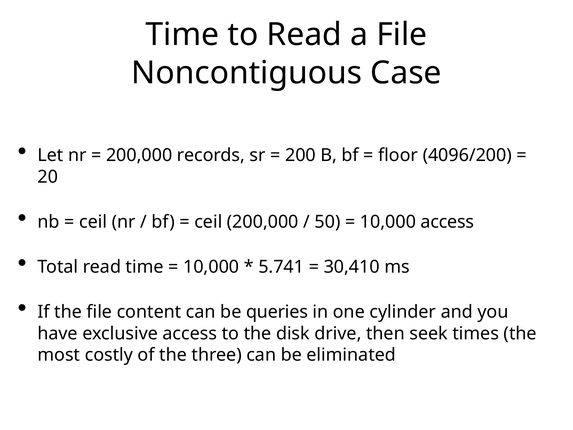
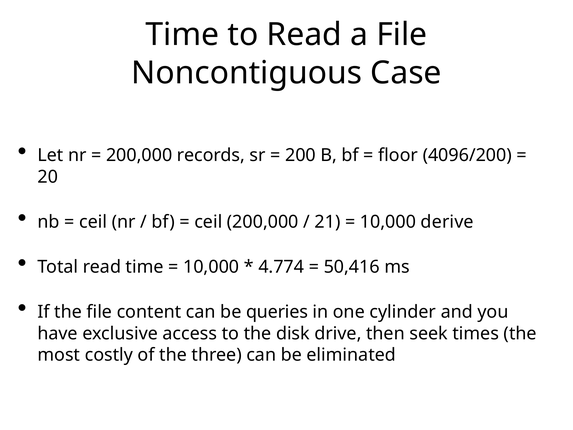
50: 50 -> 21
10,000 access: access -> derive
5.741: 5.741 -> 4.774
30,410: 30,410 -> 50,416
